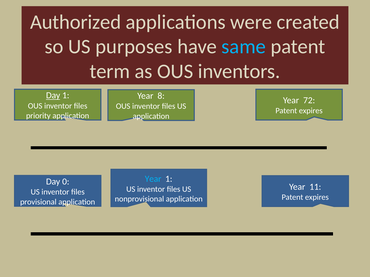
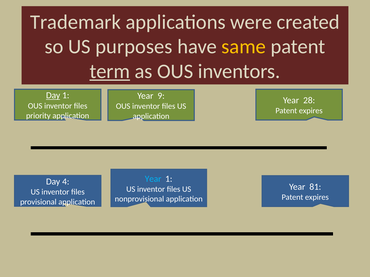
Authorized: Authorized -> Trademark
same colour: light blue -> yellow
term underline: none -> present
8: 8 -> 9
72: 72 -> 28
0: 0 -> 4
11: 11 -> 81
